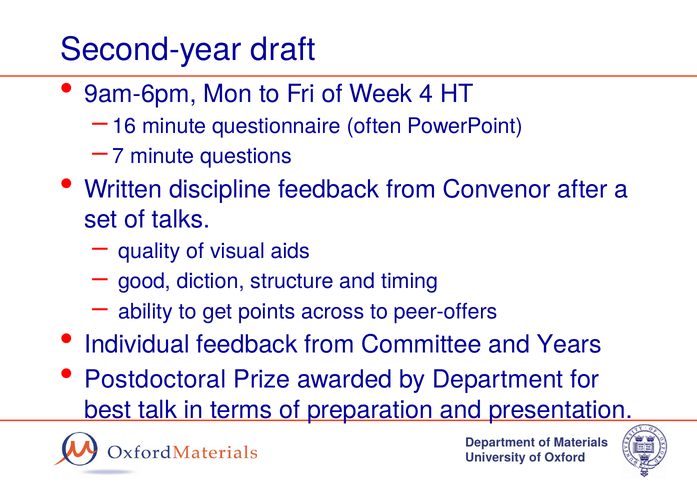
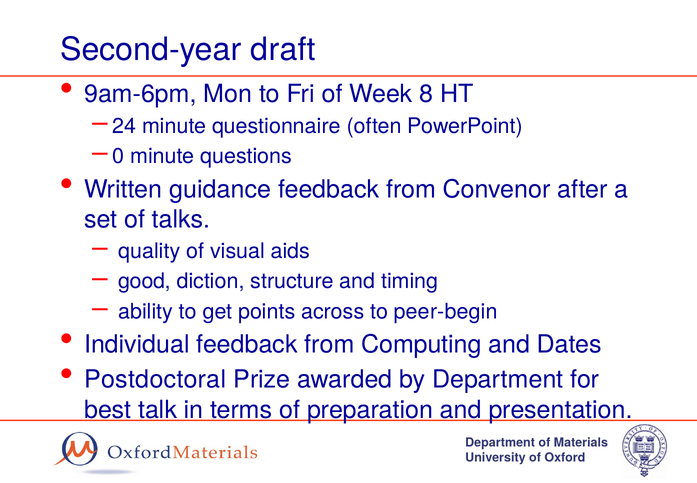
4: 4 -> 8
16: 16 -> 24
7: 7 -> 0
discipline: discipline -> guidance
peer-offers: peer-offers -> peer-begin
Committee: Committee -> Computing
Years: Years -> Dates
